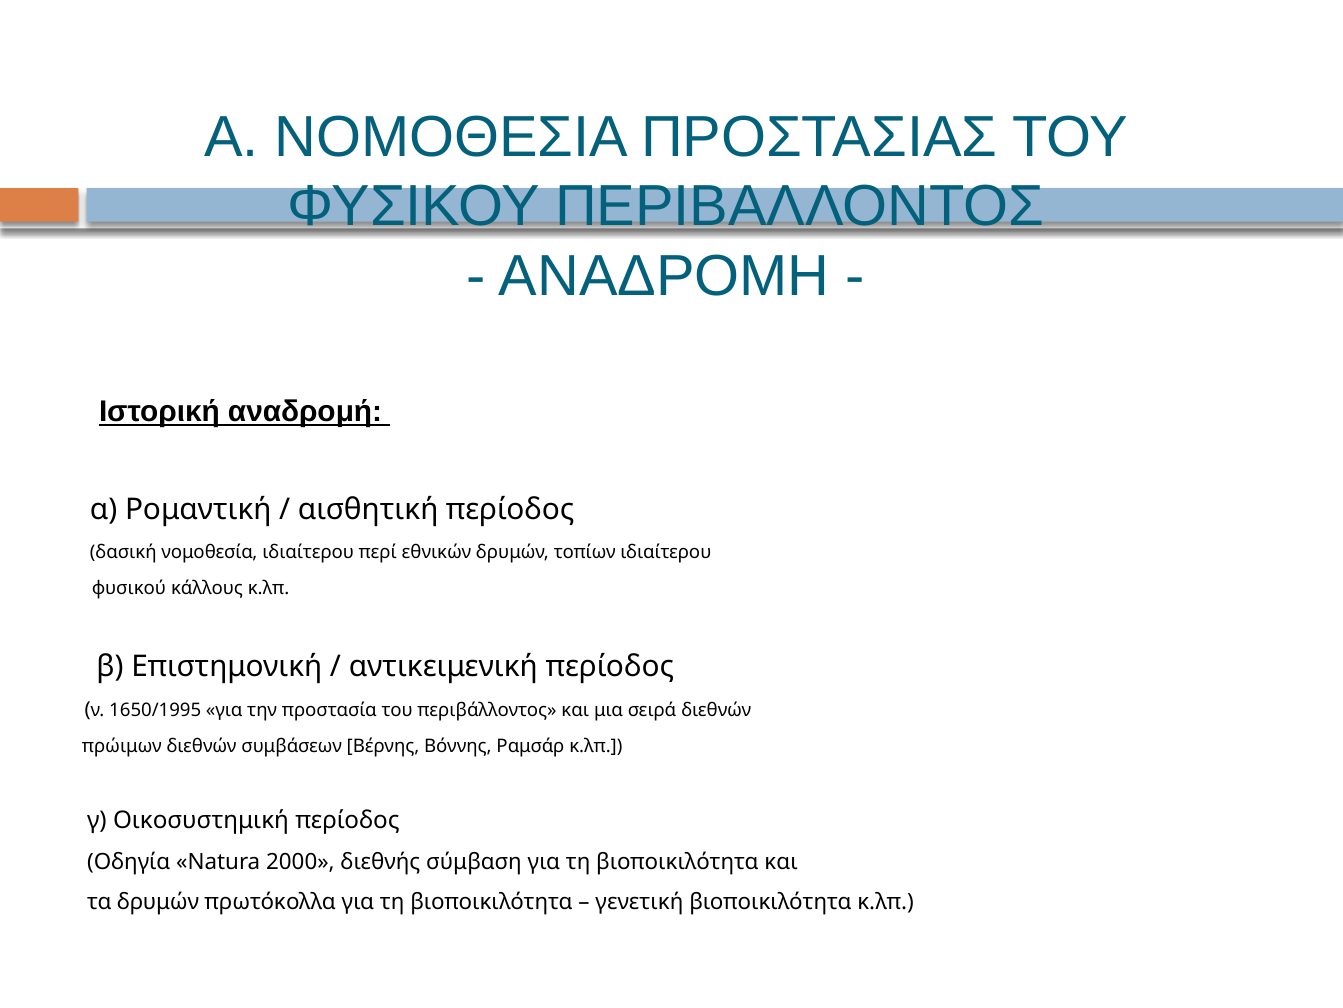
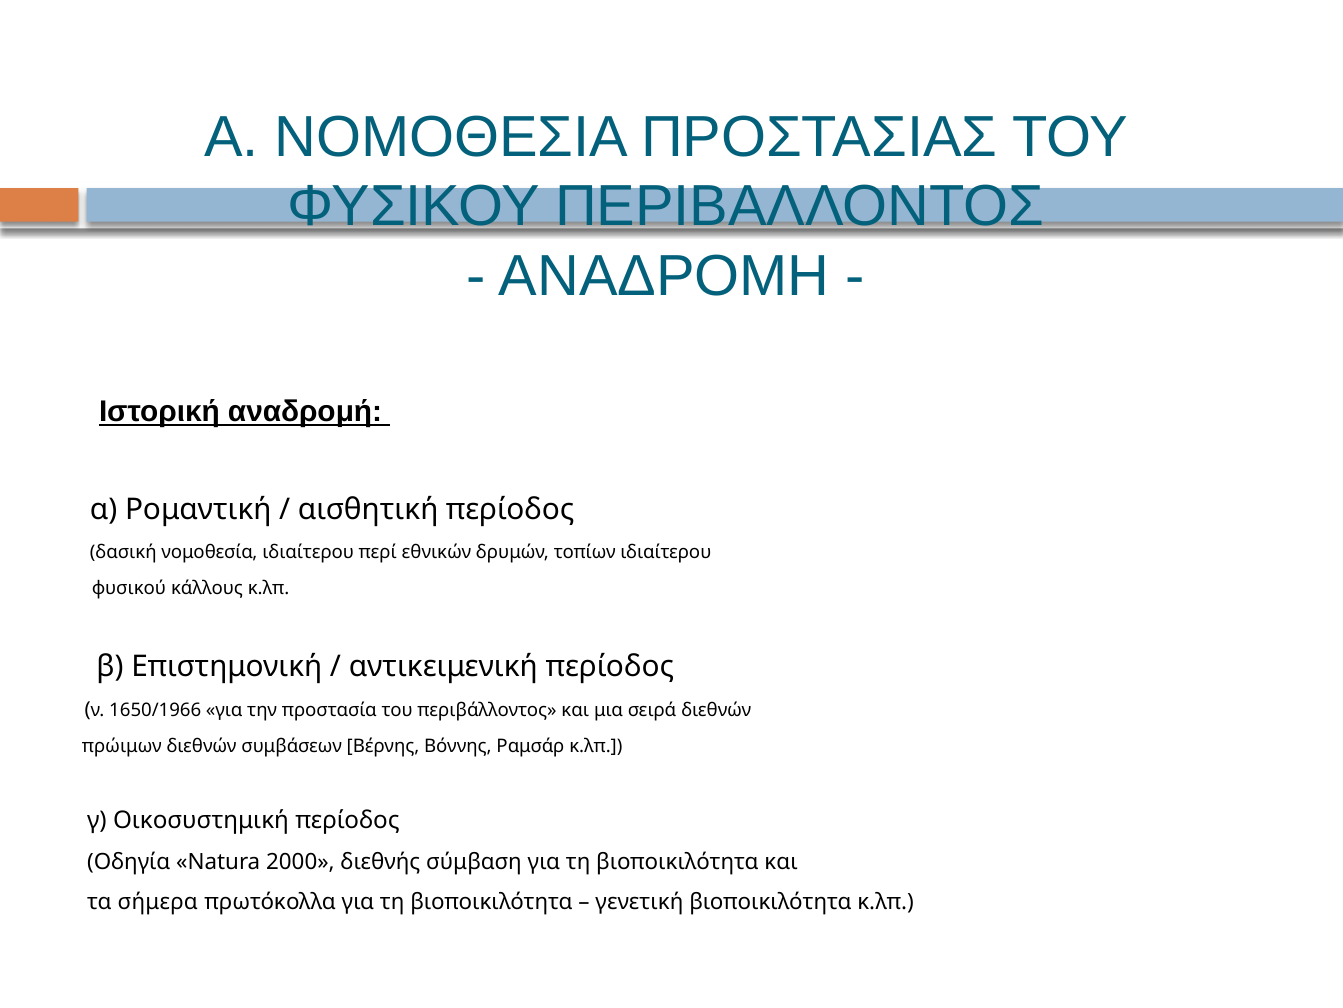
1650/1995: 1650/1995 -> 1650/1966
τα δρυμών: δρυμών -> σήμερα
